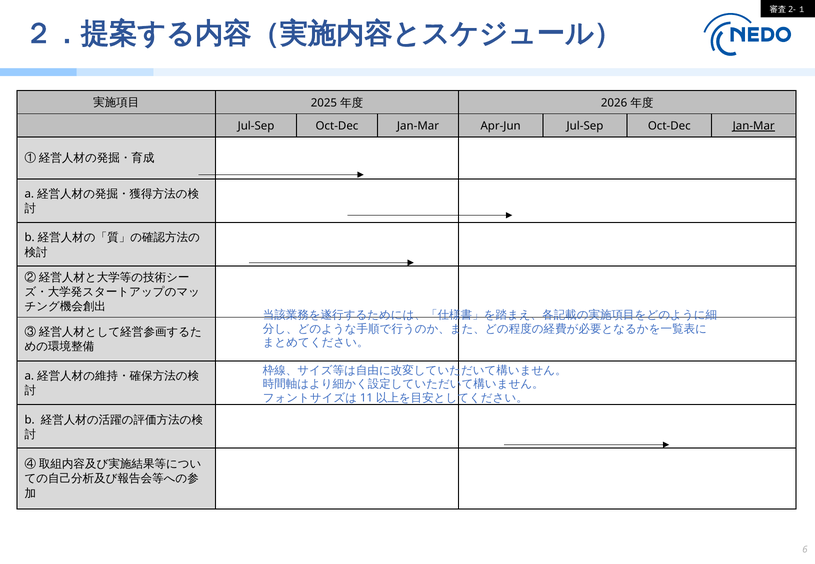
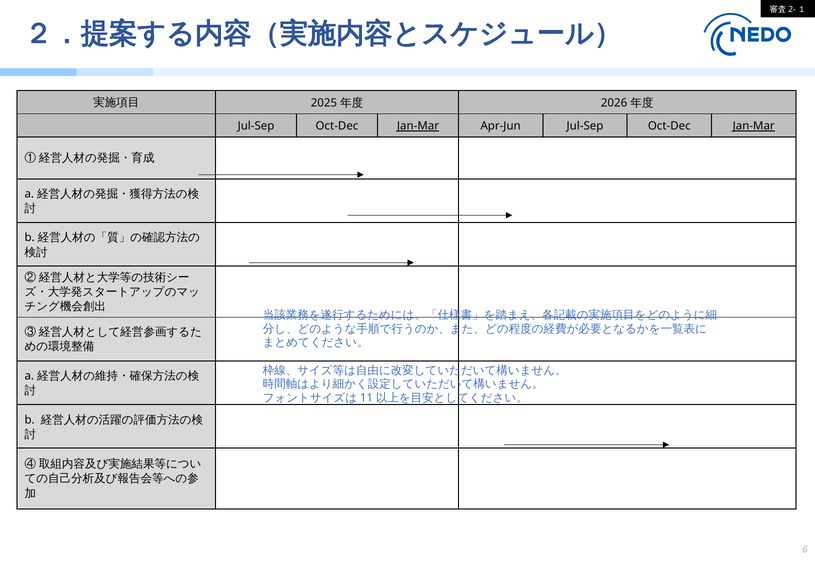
Jan-Mar at (418, 126) underline: none -> present
